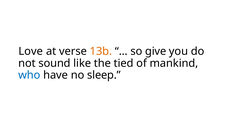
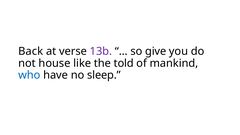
Love: Love -> Back
13b colour: orange -> purple
sound: sound -> house
tied: tied -> told
